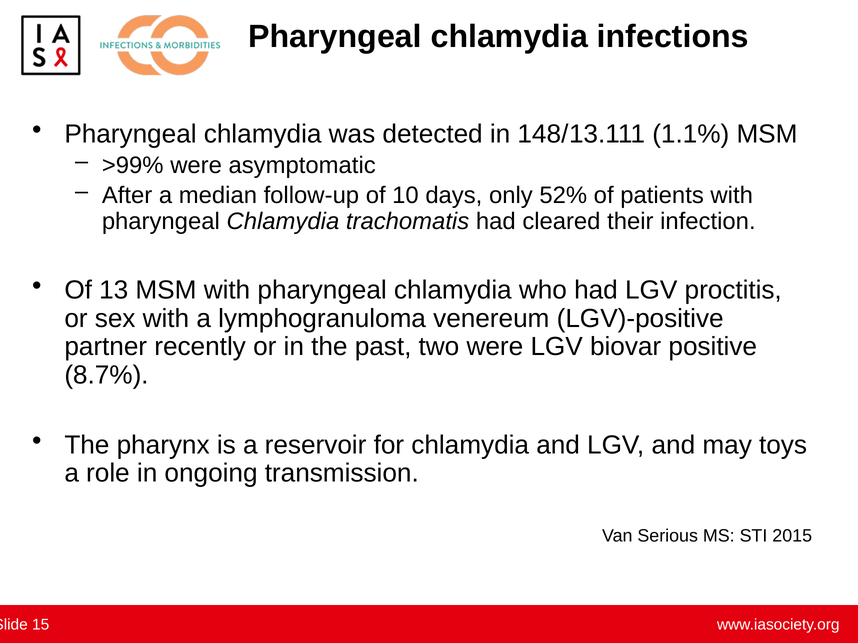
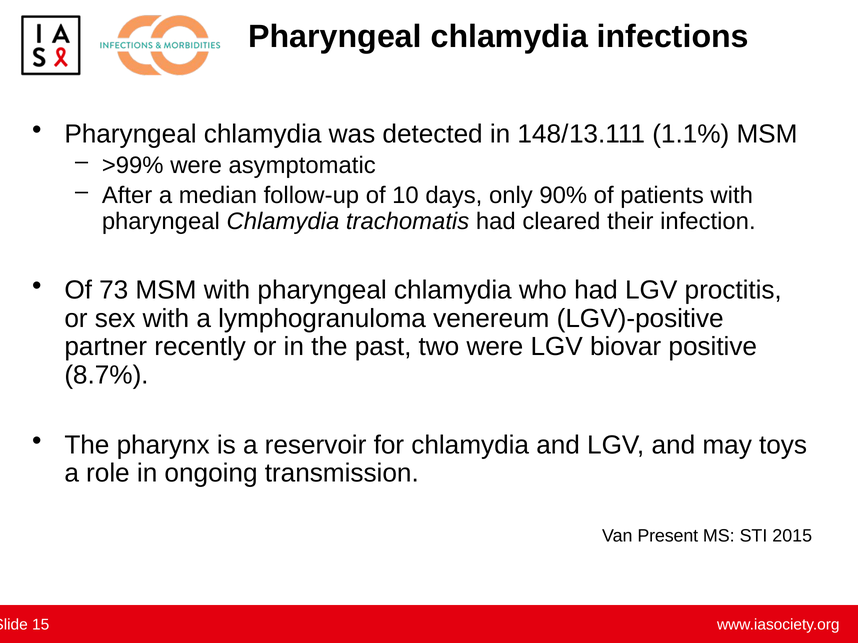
52%: 52% -> 90%
13: 13 -> 73
Serious: Serious -> Present
